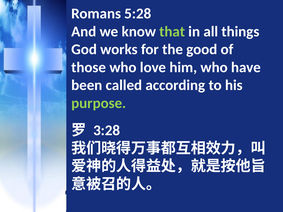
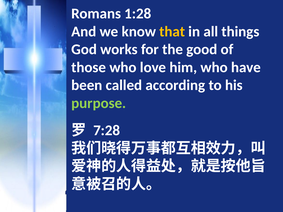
5:28: 5:28 -> 1:28
that colour: light green -> yellow
3:28: 3:28 -> 7:28
